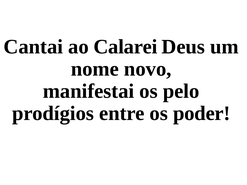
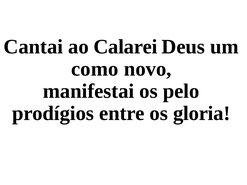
nome: nome -> como
poder: poder -> gloria
